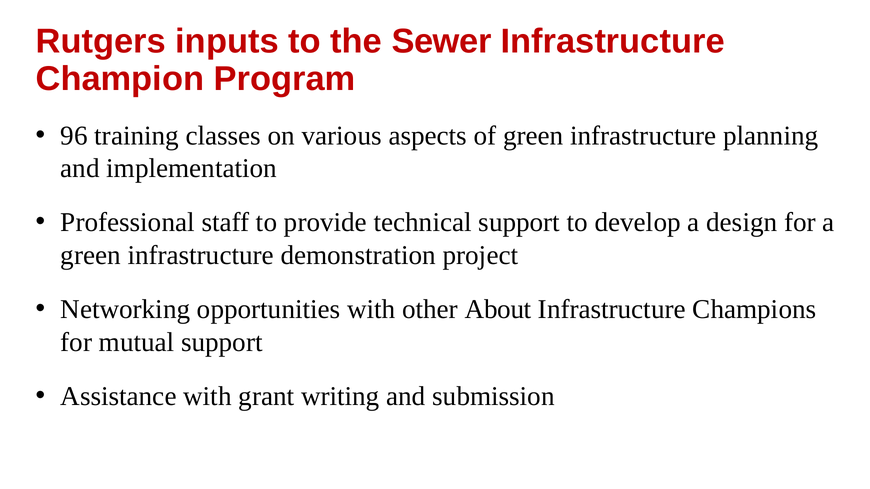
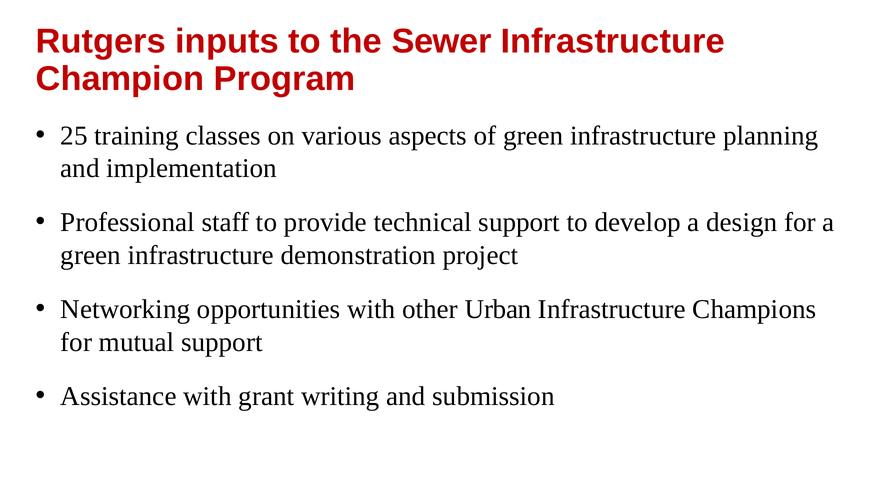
96: 96 -> 25
About: About -> Urban
